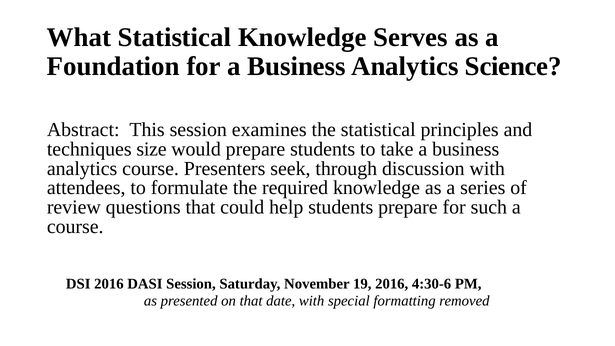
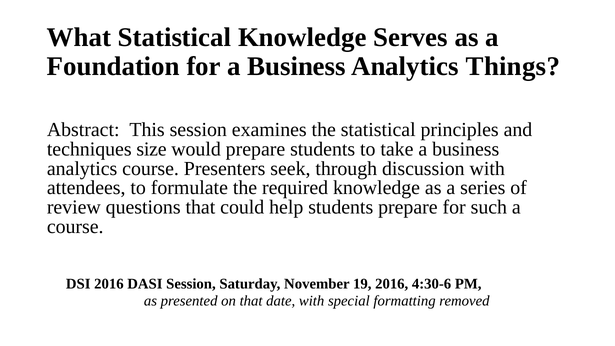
Science: Science -> Things
